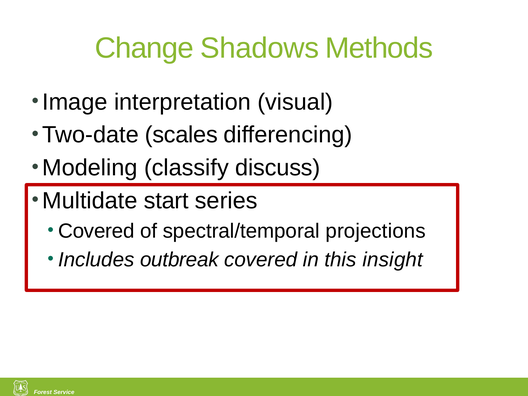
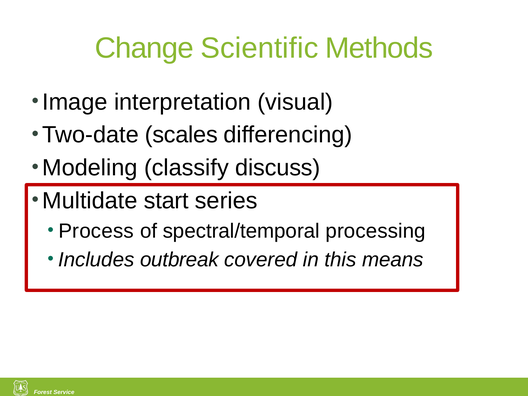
Shadows: Shadows -> Scientific
Covered at (96, 231): Covered -> Process
projections: projections -> processing
insight: insight -> means
